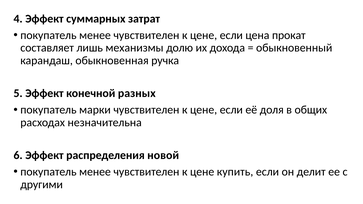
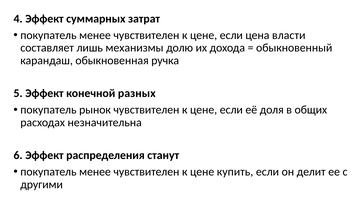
прокат: прокат -> власти
марки: марки -> рынок
новой: новой -> станут
